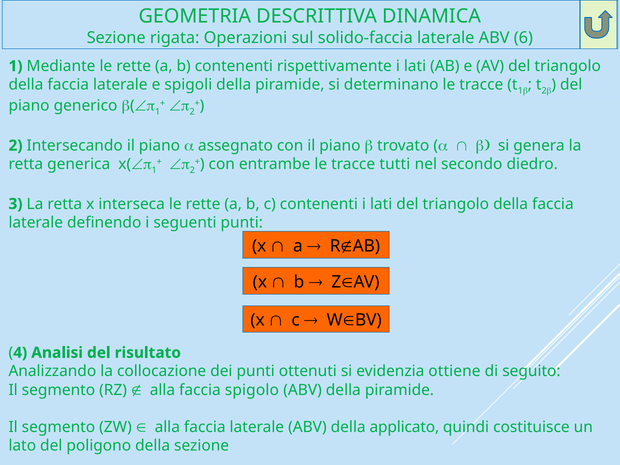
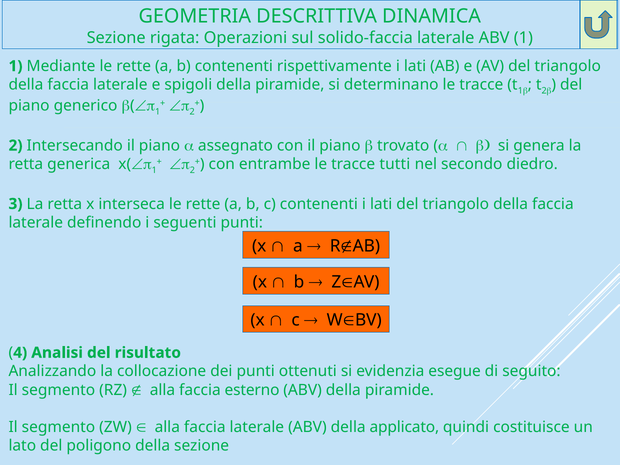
ABV 6: 6 -> 1
ottiene: ottiene -> esegue
spigolo: spigolo -> esterno
